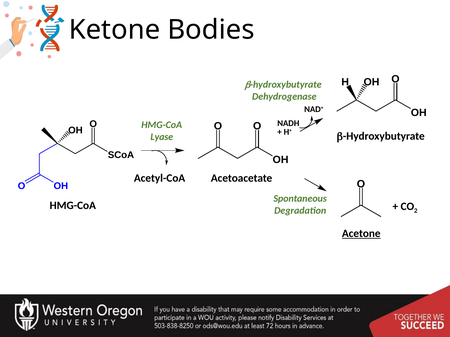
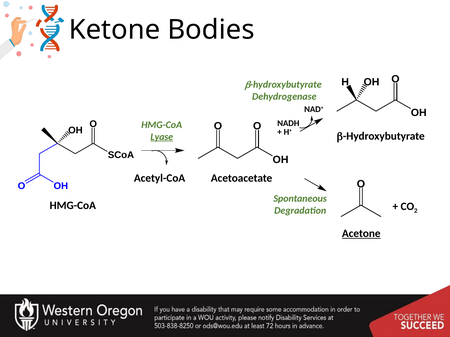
Lyase underline: none -> present
